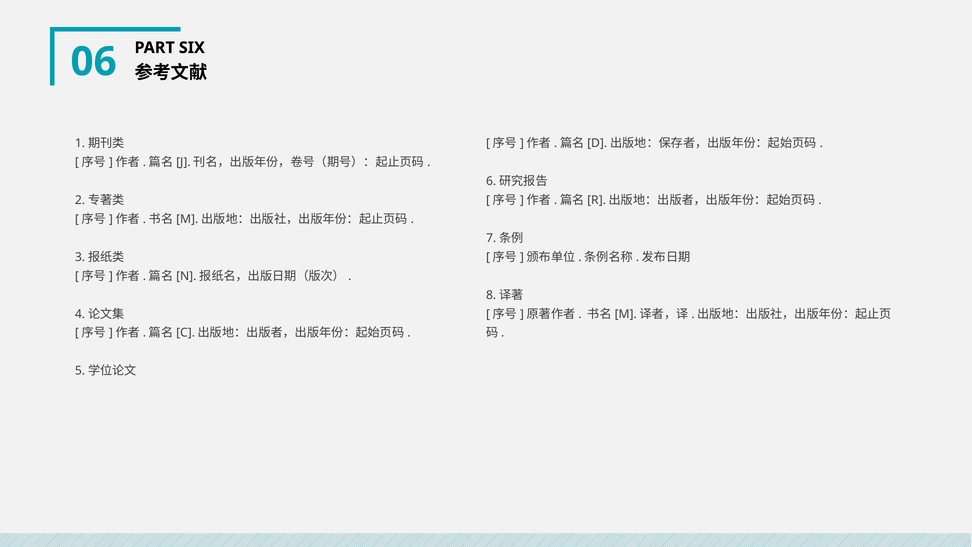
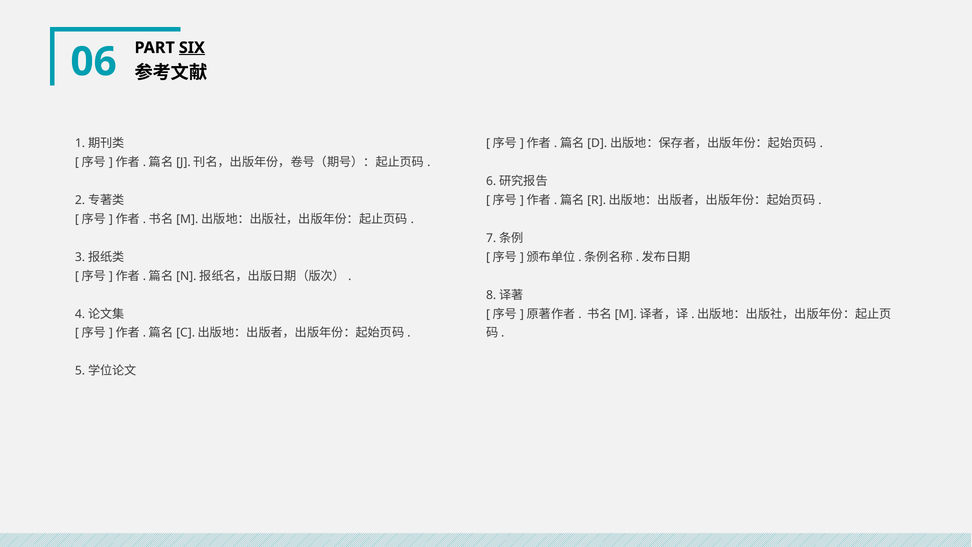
SIX underline: none -> present
